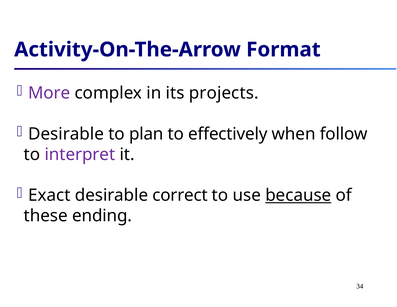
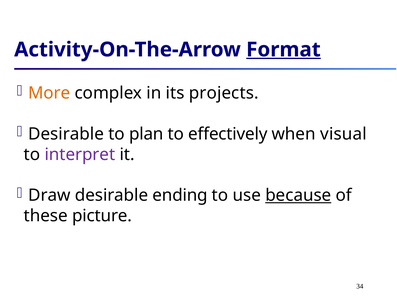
Format underline: none -> present
More colour: purple -> orange
follow: follow -> visual
Exact: Exact -> Draw
correct: correct -> ending
ending: ending -> picture
